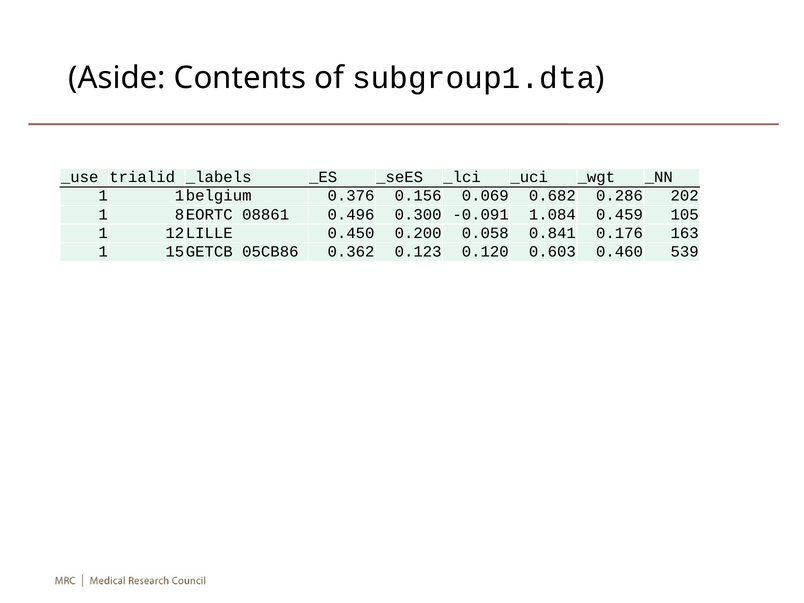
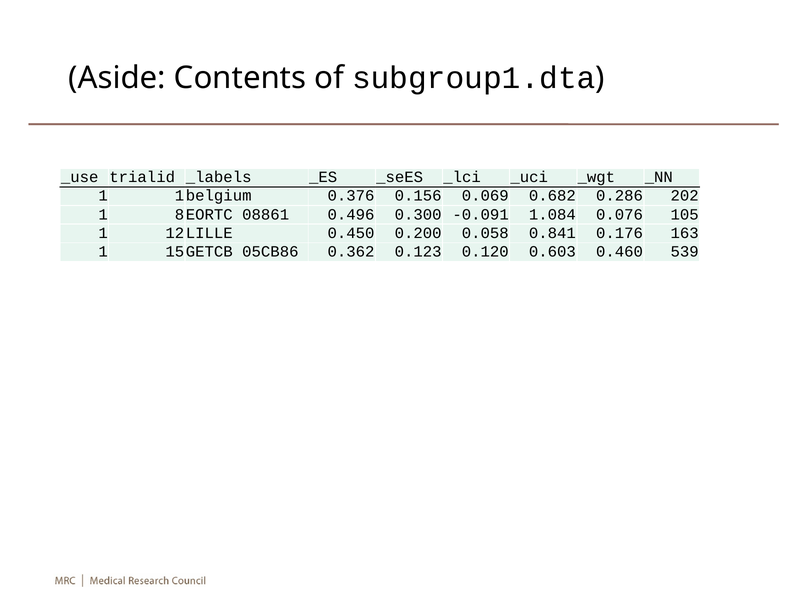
0.459: 0.459 -> 0.076
